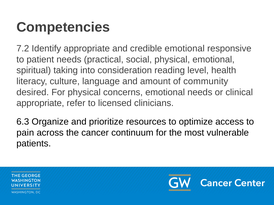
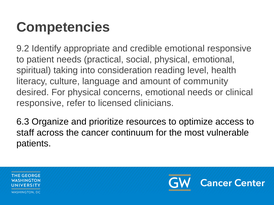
7.2: 7.2 -> 9.2
appropriate at (40, 103): appropriate -> responsive
pain: pain -> staff
